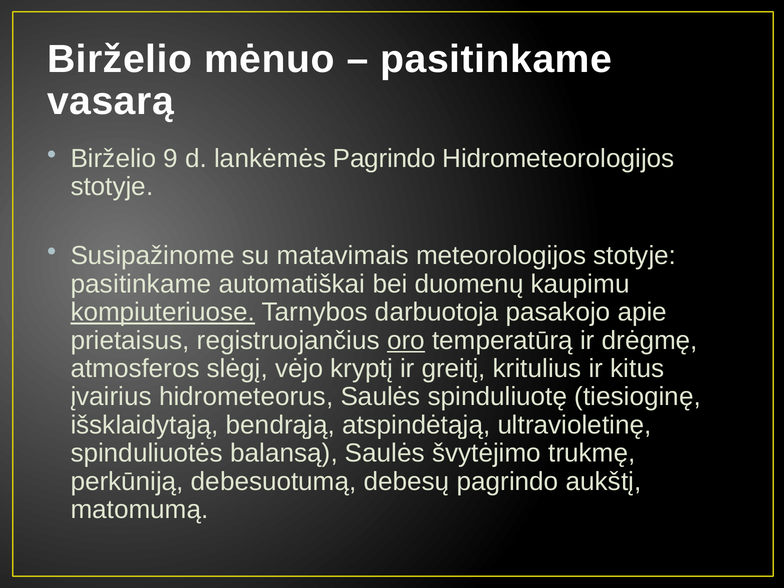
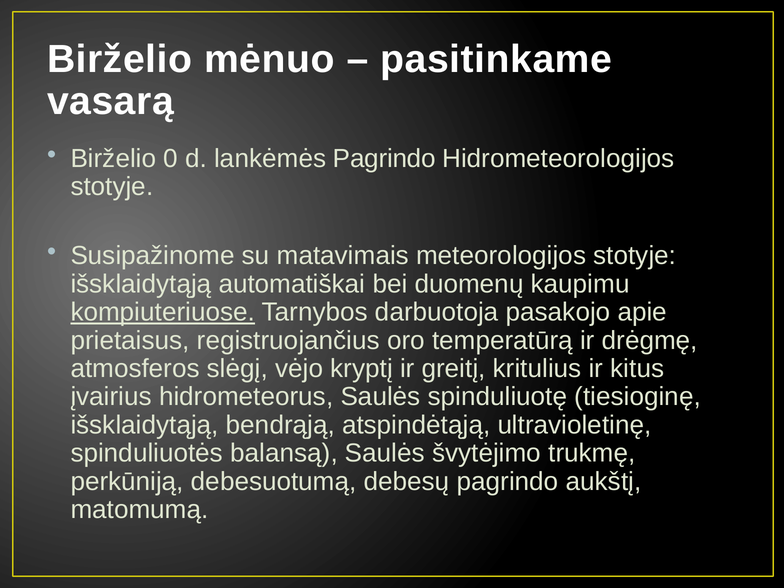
9: 9 -> 0
pasitinkame at (141, 284): pasitinkame -> išsklaidytąją
oro underline: present -> none
